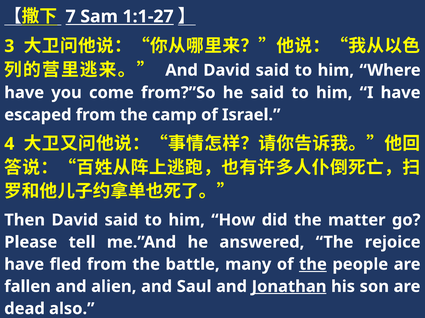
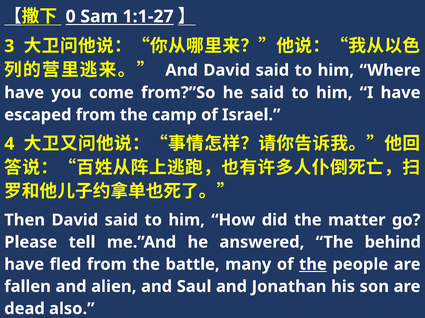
7: 7 -> 0
rejoice: rejoice -> behind
Jonathan underline: present -> none
